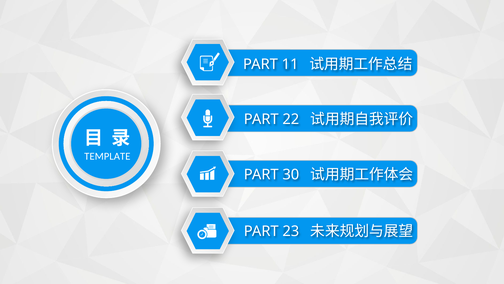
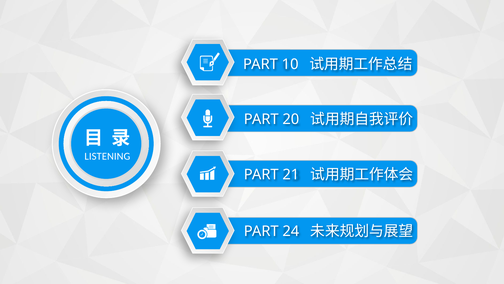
11: 11 -> 10
22: 22 -> 20
TEMPLATE: TEMPLATE -> LISTENING
30: 30 -> 21
23: 23 -> 24
